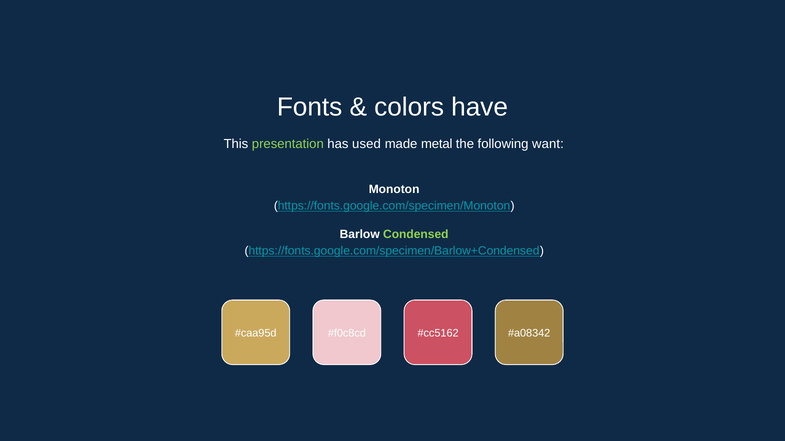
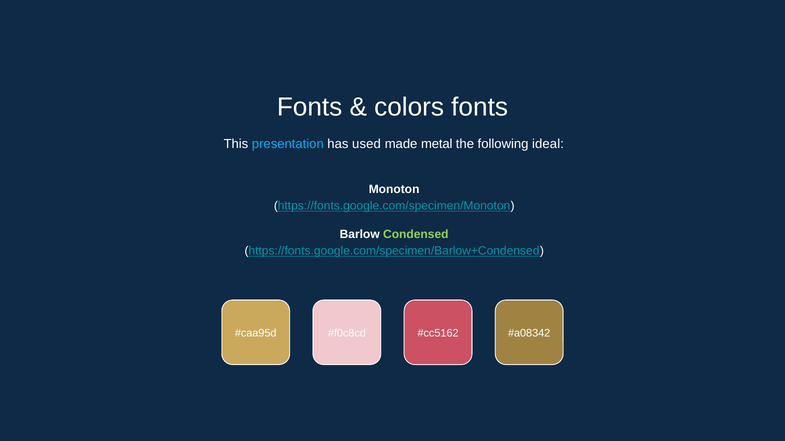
colors have: have -> fonts
presentation colour: light green -> light blue
want: want -> ideal
